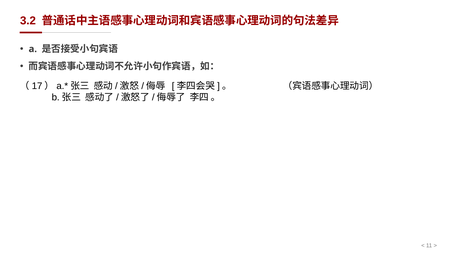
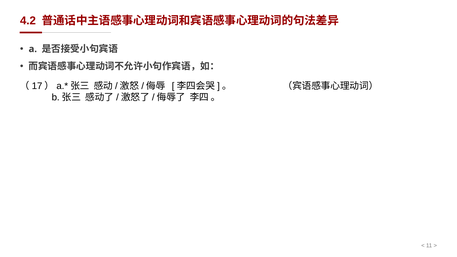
3.2: 3.2 -> 4.2
